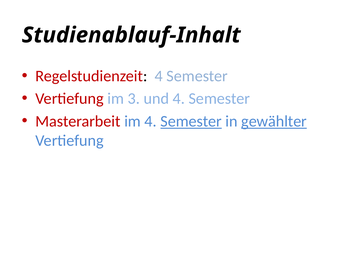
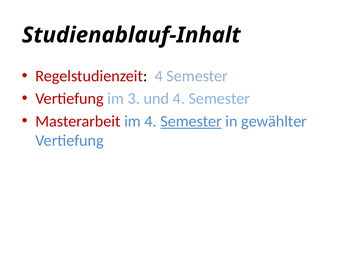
gewählter underline: present -> none
